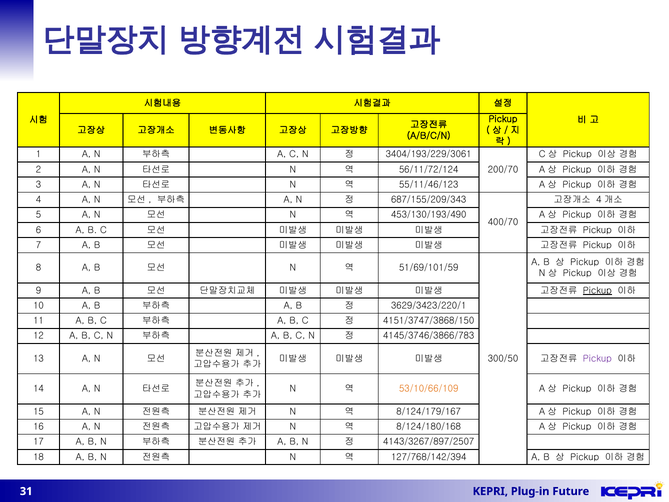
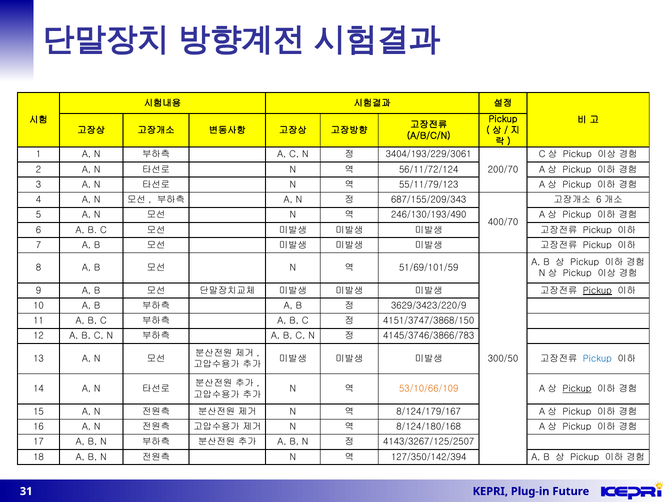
55/11/46/123: 55/11/46/123 -> 55/11/79/123
4 at (599, 200): 4 -> 6
453/130/193/490: 453/130/193/490 -> 246/130/193/490
3629/3423/220/1: 3629/3423/220/1 -> 3629/3423/220/9
Pickup at (597, 358) colour: purple -> blue
Pickup at (577, 389) underline: none -> present
4143/3267/897/2507: 4143/3267/897/2507 -> 4143/3267/125/2507
127/768/142/394: 127/768/142/394 -> 127/350/142/394
